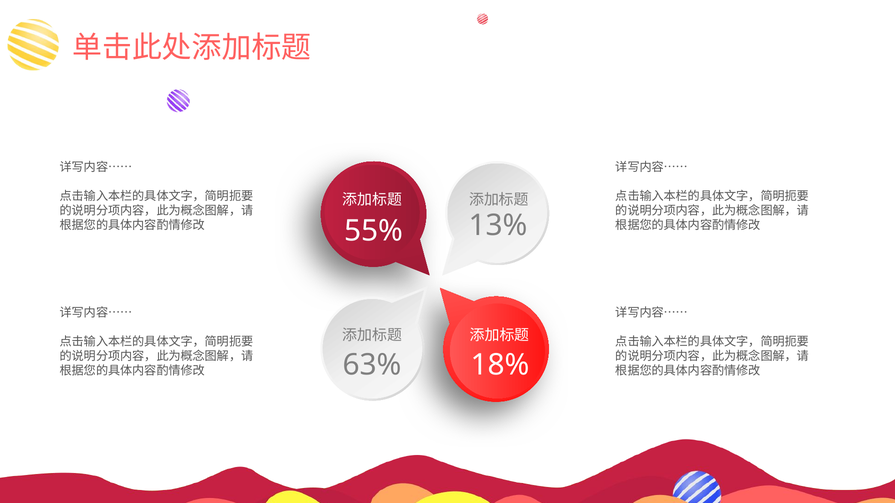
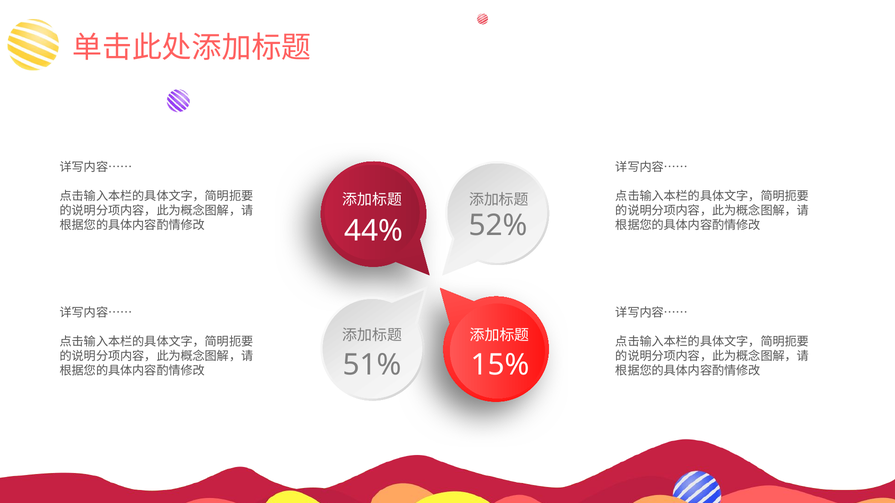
13%: 13% -> 52%
55%: 55% -> 44%
63%: 63% -> 51%
18%: 18% -> 15%
